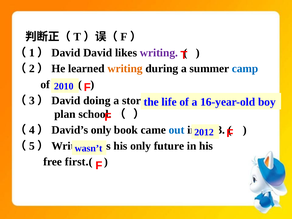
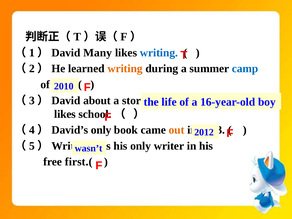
David at (98, 53): David -> Many
writing at (159, 53) colour: purple -> blue
doing at (97, 100): doing -> about
plan at (65, 114): plan -> likes
out colour: blue -> orange
future: future -> writer
